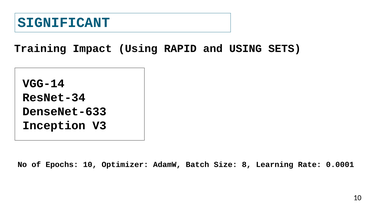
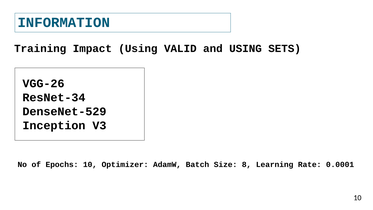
SIGNIFICANT: SIGNIFICANT -> INFORMATION
RAPID: RAPID -> VALID
VGG-14: VGG-14 -> VGG-26
DenseNet-633: DenseNet-633 -> DenseNet-529
